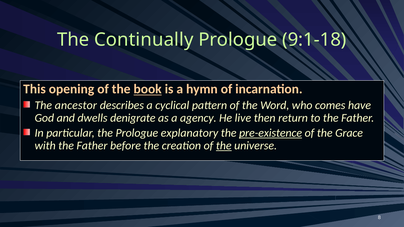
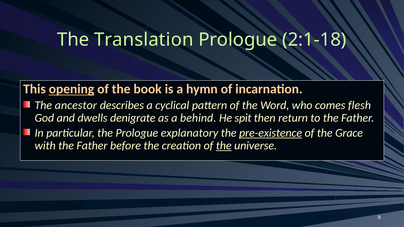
Continually: Continually -> Translation
9:1-18: 9:1-18 -> 2:1-18
opening underline: none -> present
book underline: present -> none
have: have -> flesh
agency: agency -> behind
live: live -> spit
